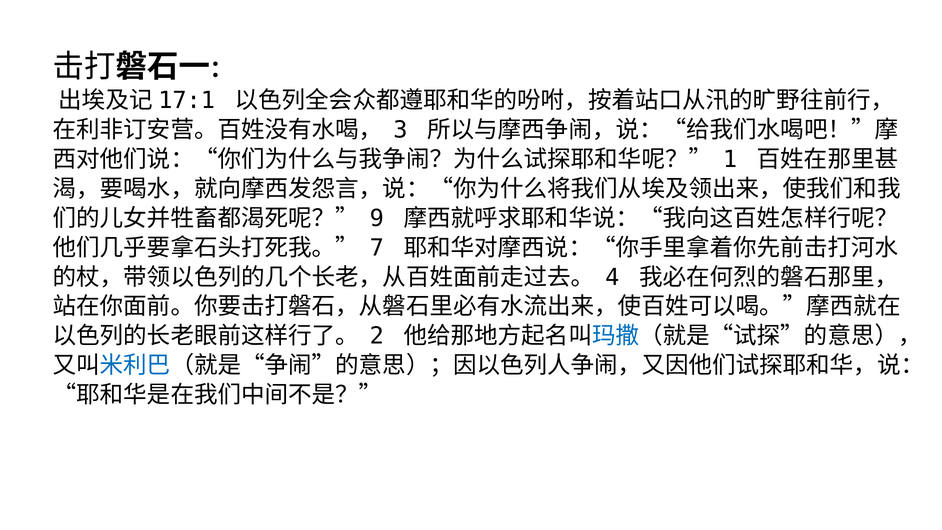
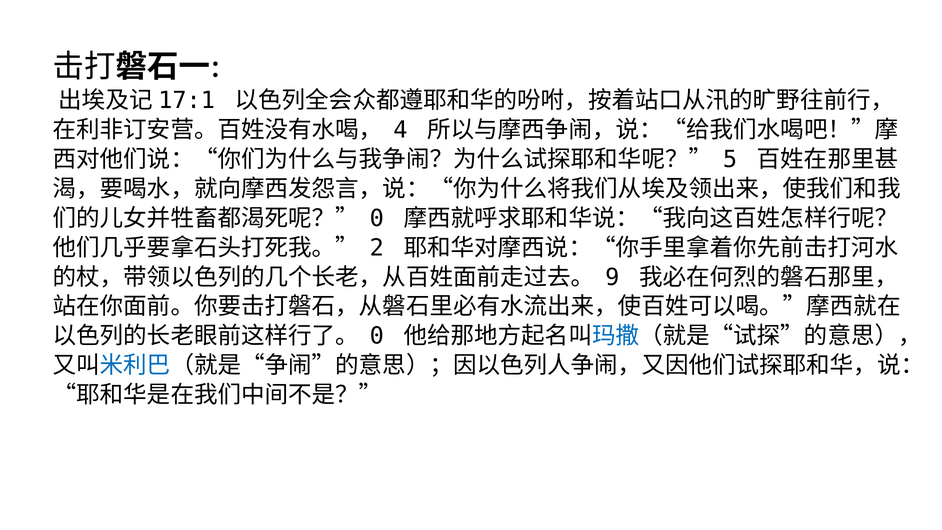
3: 3 -> 4
1: 1 -> 5
9 at (377, 218): 9 -> 0
7: 7 -> 2
4: 4 -> 9
2 at (377, 336): 2 -> 0
